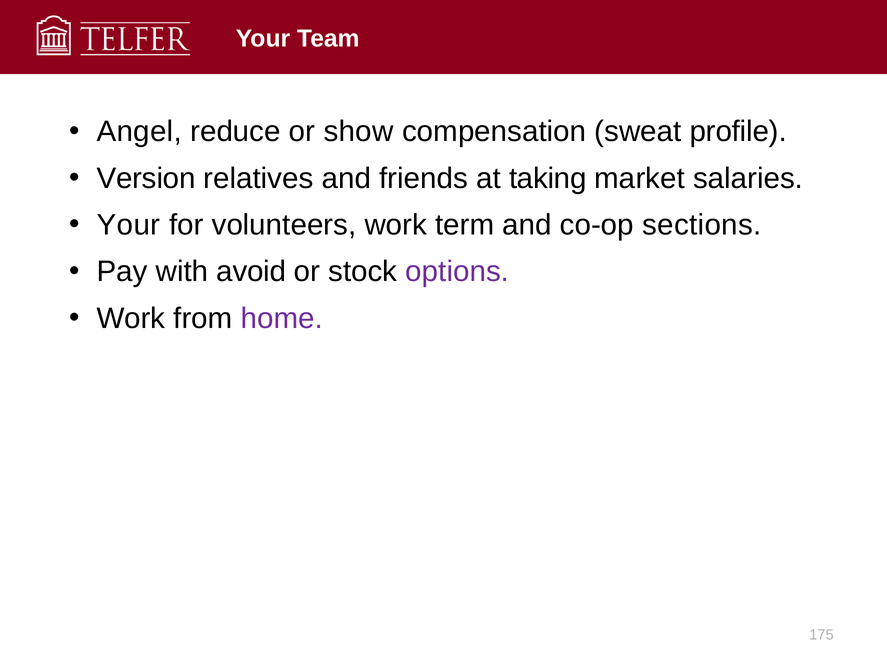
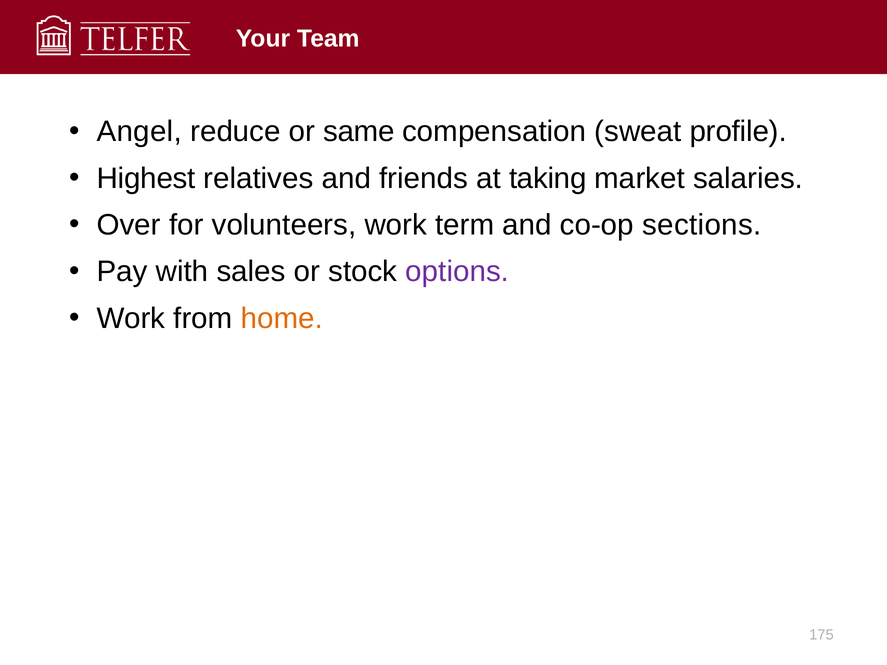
show: show -> same
Version: Version -> Highest
Your at (129, 225): Your -> Over
avoid: avoid -> sales
home colour: purple -> orange
